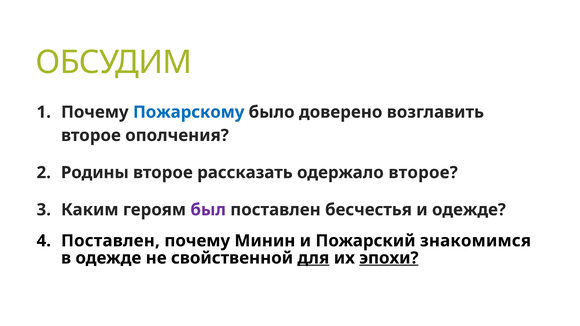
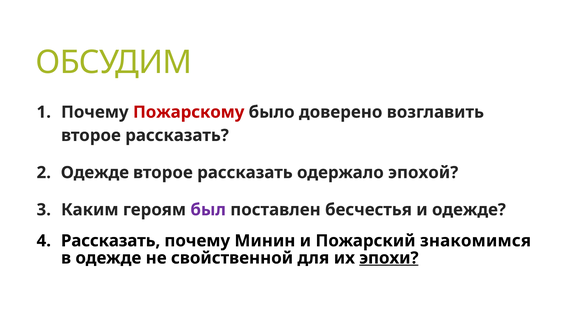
Пожарскому colour: blue -> red
ополчения at (177, 135): ополчения -> рассказать
Родины at (95, 173): Родины -> Одежде
одержало второе: второе -> эпохой
Поставлен at (110, 241): Поставлен -> Рассказать
для underline: present -> none
